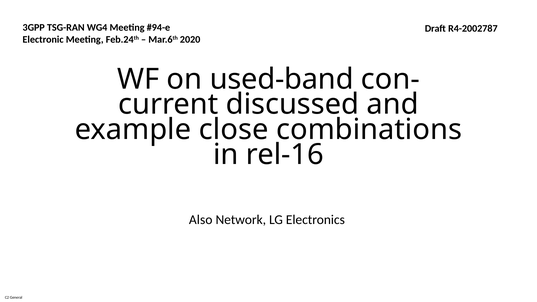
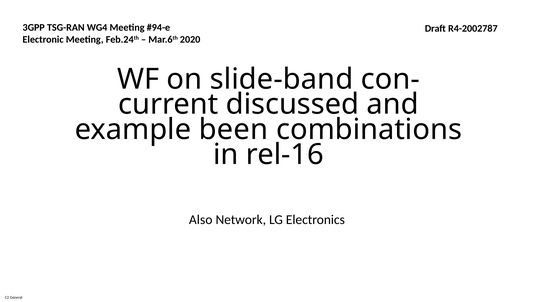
used-band: used-band -> slide-band
close: close -> been
